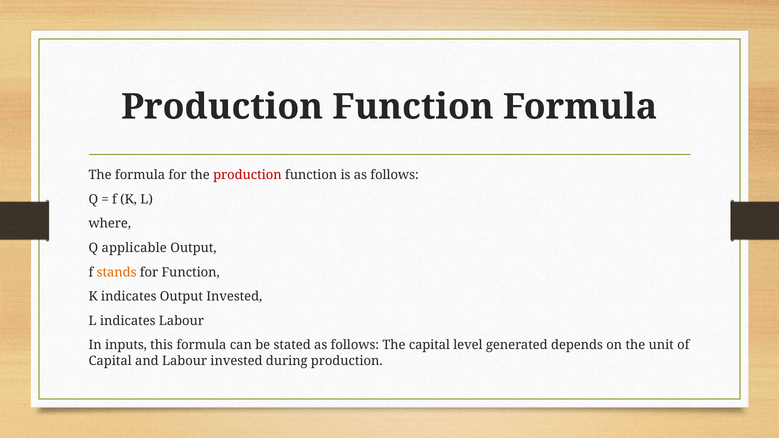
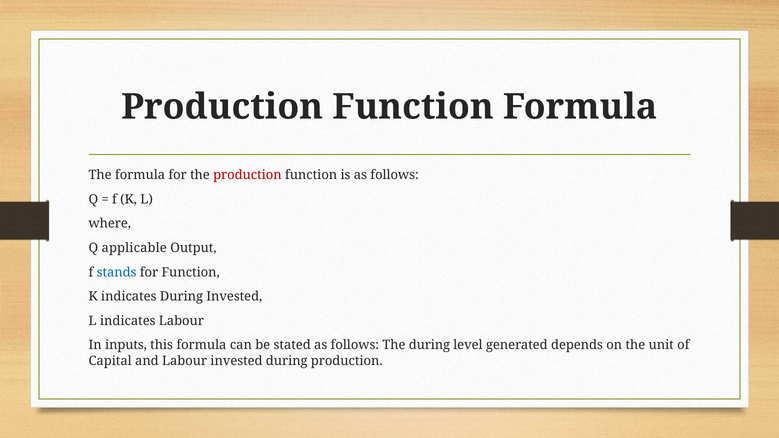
stands colour: orange -> blue
indicates Output: Output -> During
The capital: capital -> during
